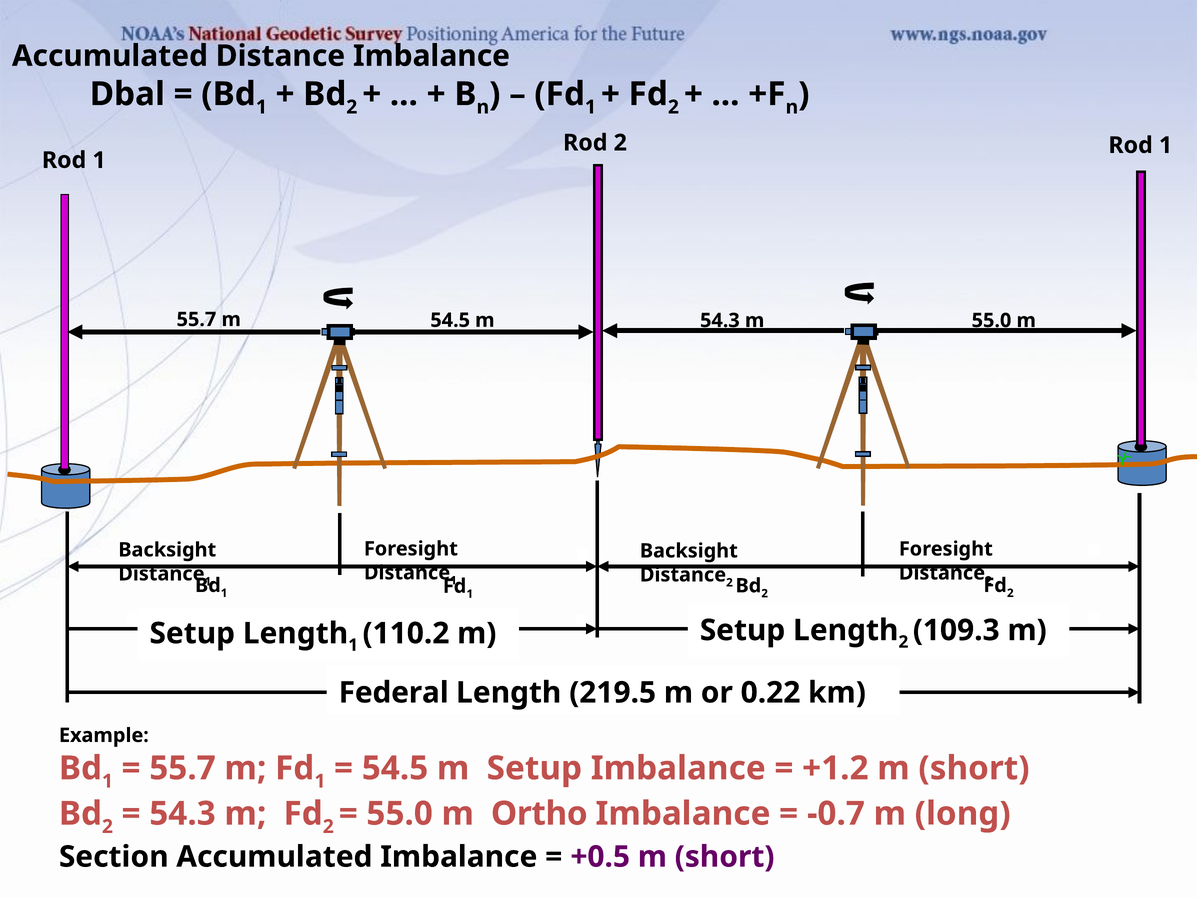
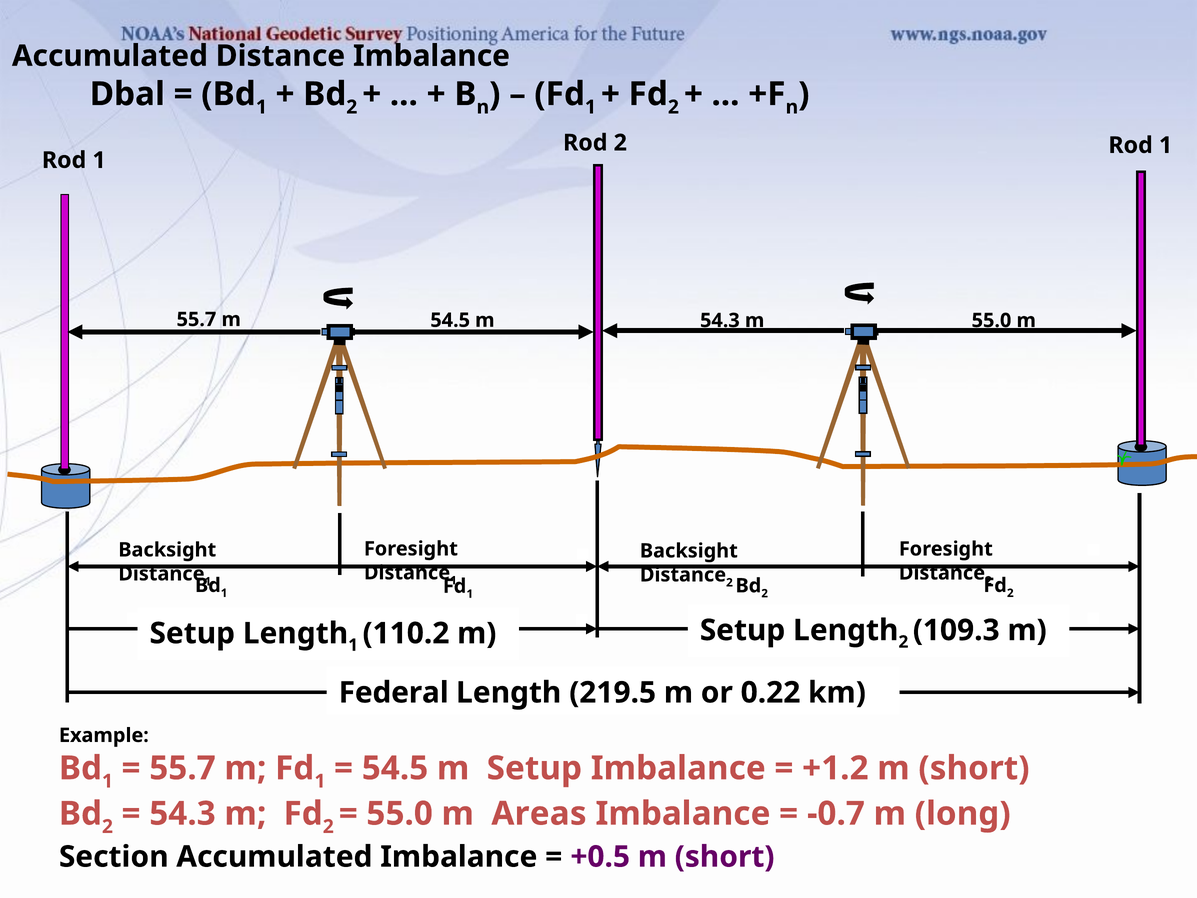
Ortho: Ortho -> Areas
